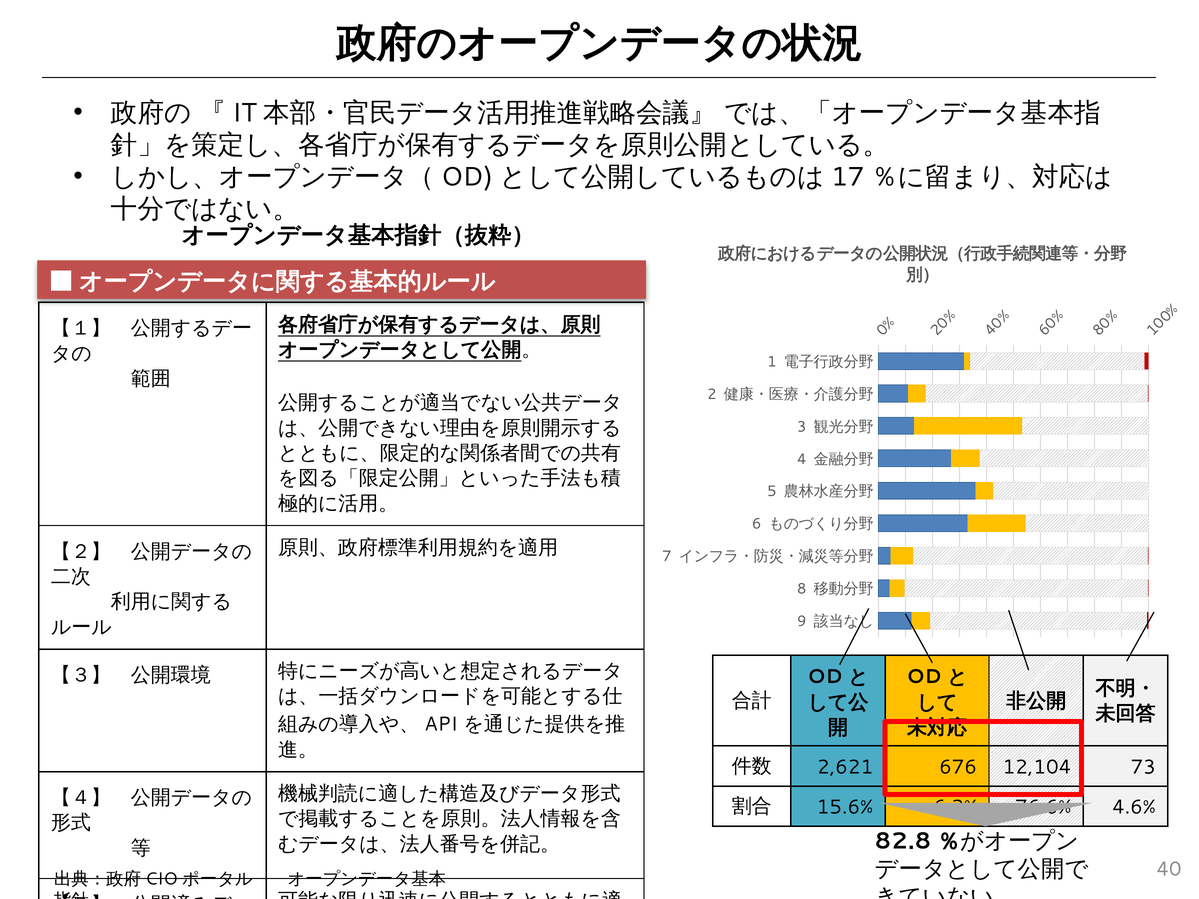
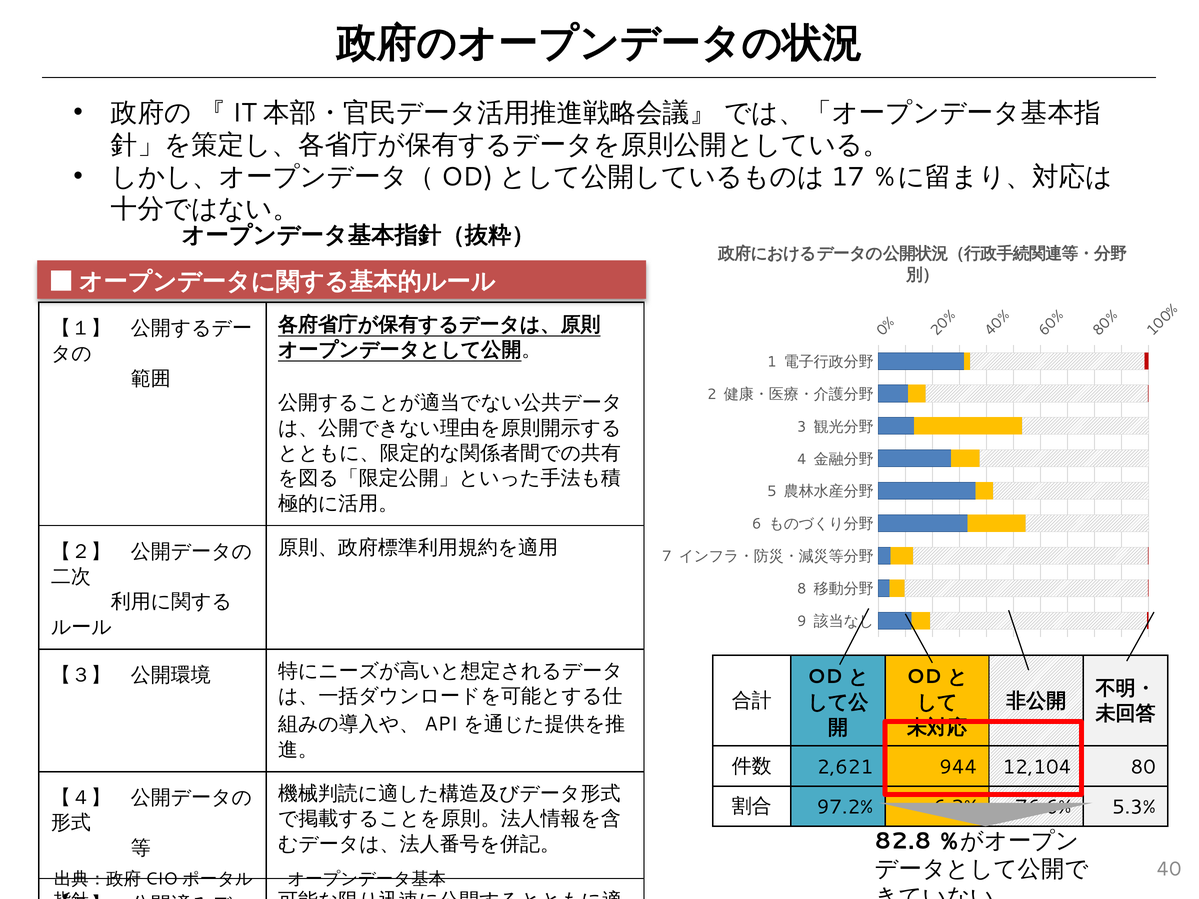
676: 676 -> 944
73: 73 -> 80
15.6%: 15.6% -> 97.2%
4.6%: 4.6% -> 5.3%
